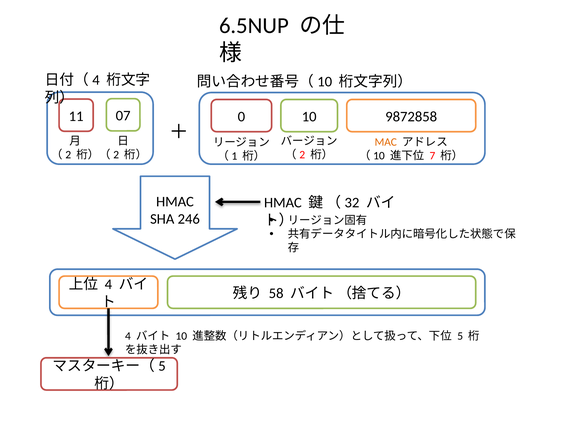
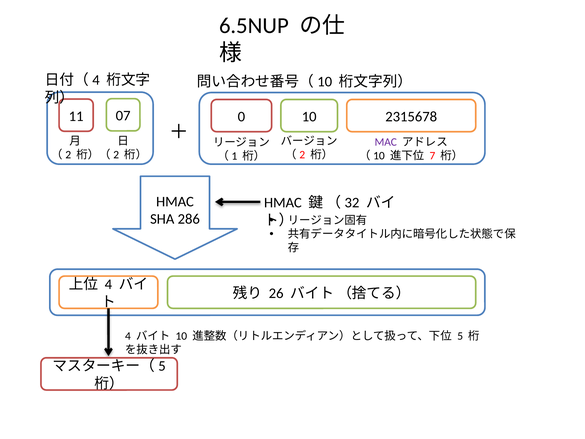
9872858: 9872858 -> 2315678
MAC colour: orange -> purple
246: 246 -> 286
58: 58 -> 26
